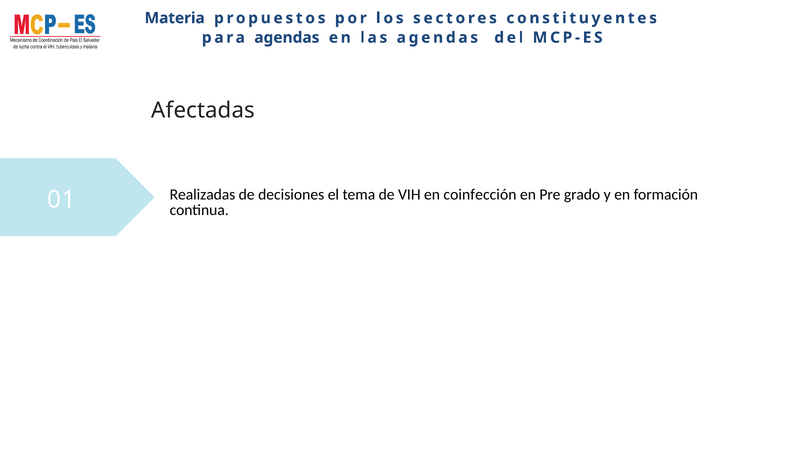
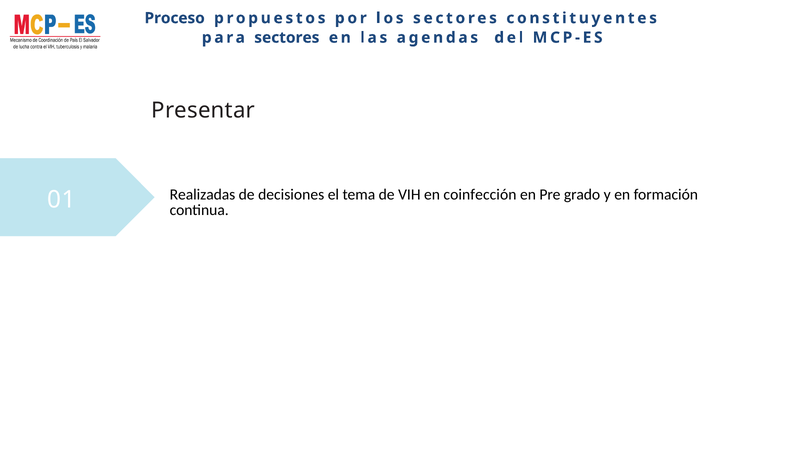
Materia: Materia -> Proceso
para agendas: agendas -> sectores
Afectadas: Afectadas -> Presentar
